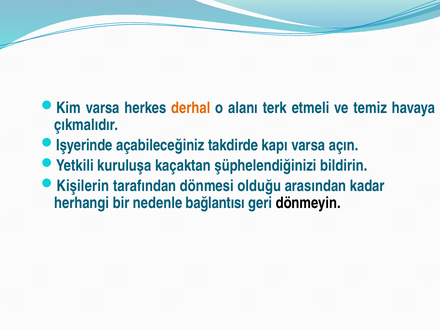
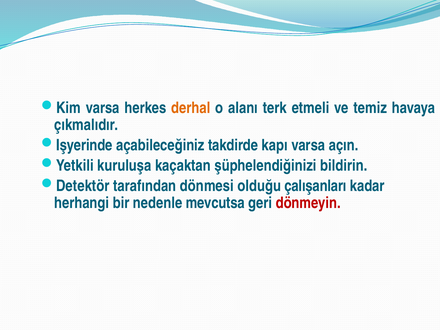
Kişilerin: Kişilerin -> Detektör
arasından: arasından -> çalışanları
bağlantısı: bağlantısı -> mevcutsa
dönmeyin colour: black -> red
